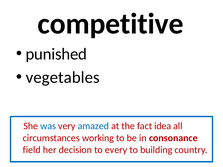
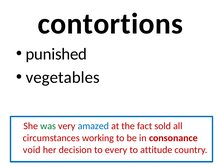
competitive: competitive -> contortions
was colour: blue -> green
idea: idea -> sold
field: field -> void
building: building -> attitude
